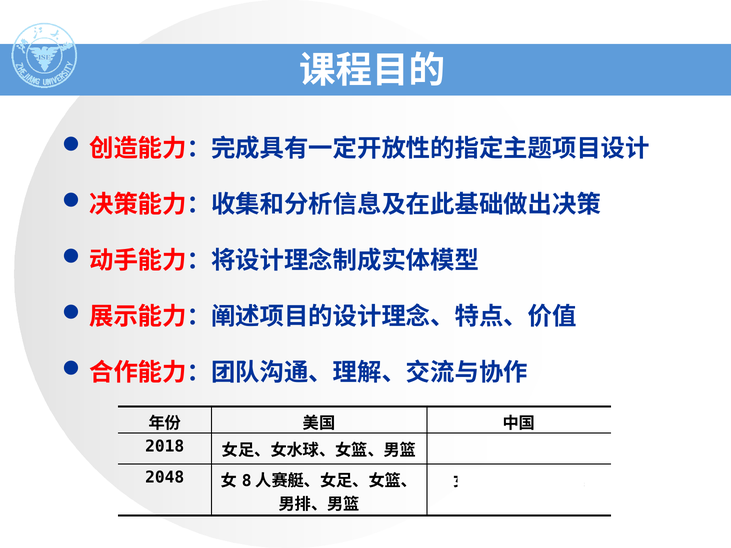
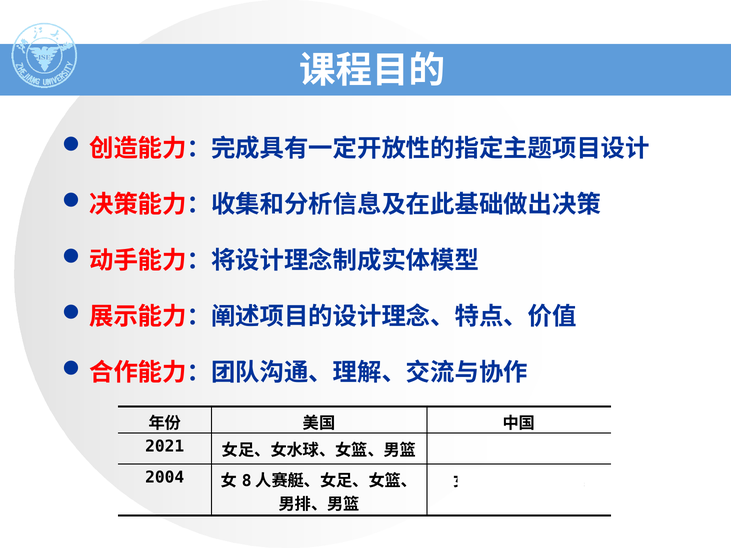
2018: 2018 -> 2021
2048: 2048 -> 2004
